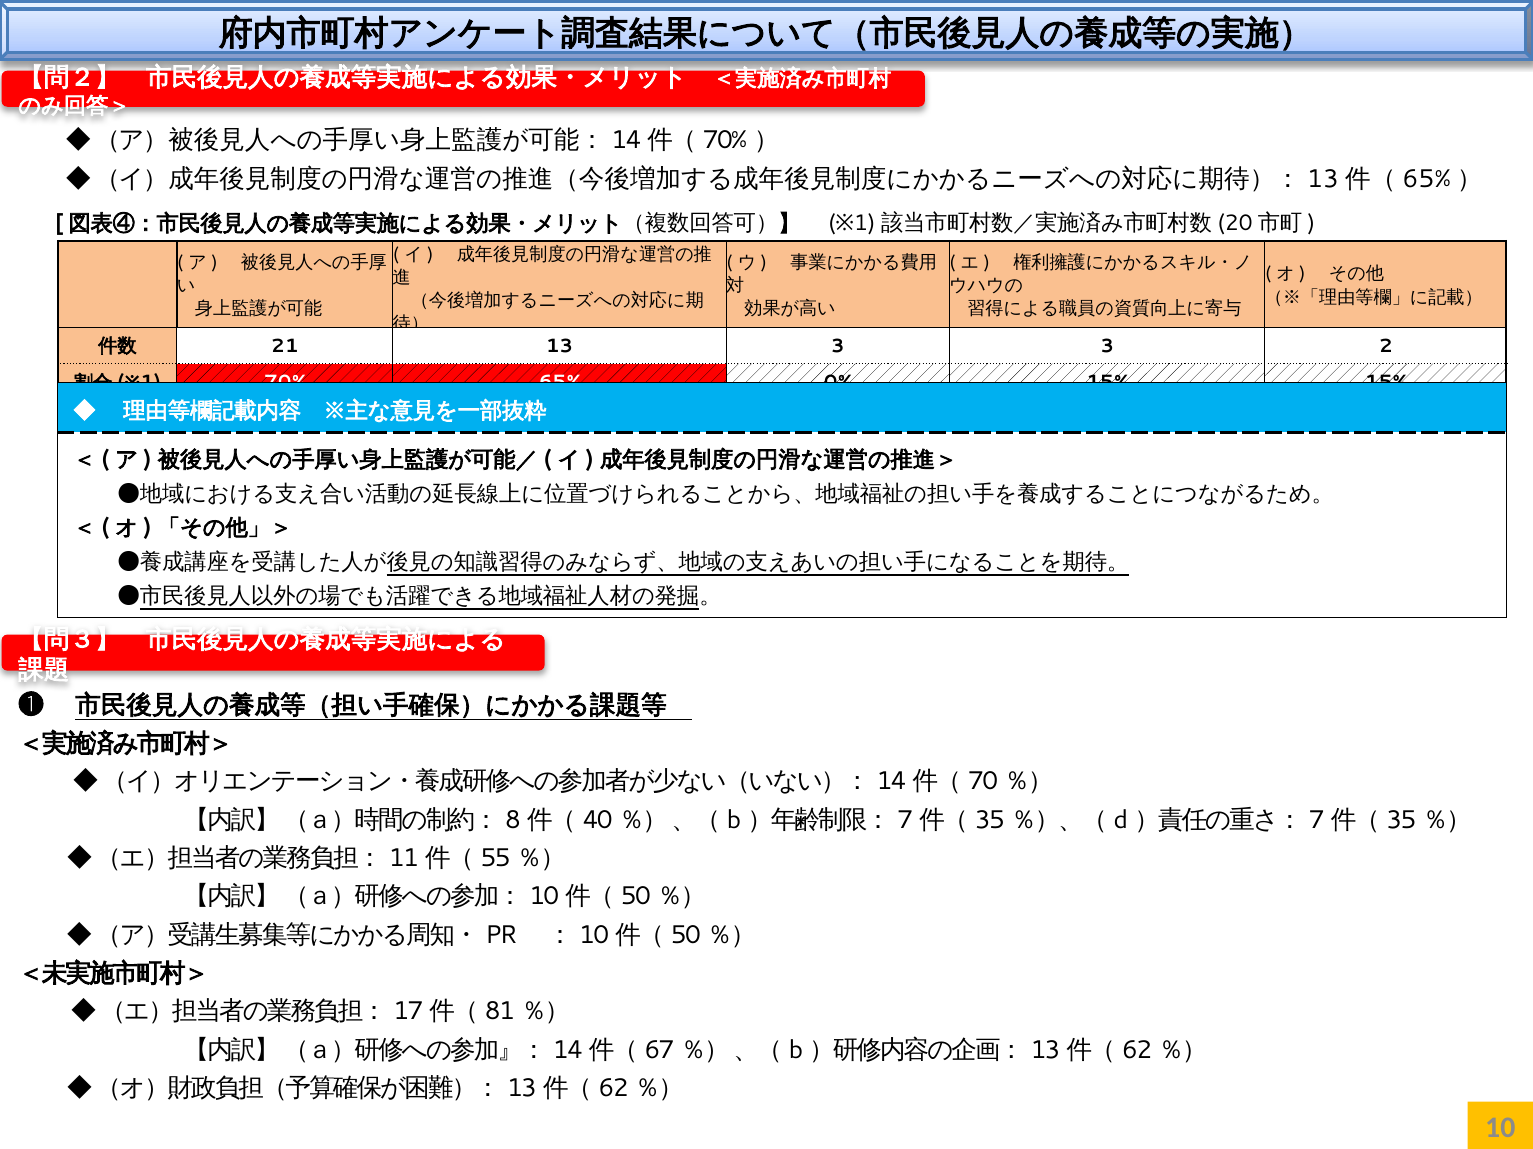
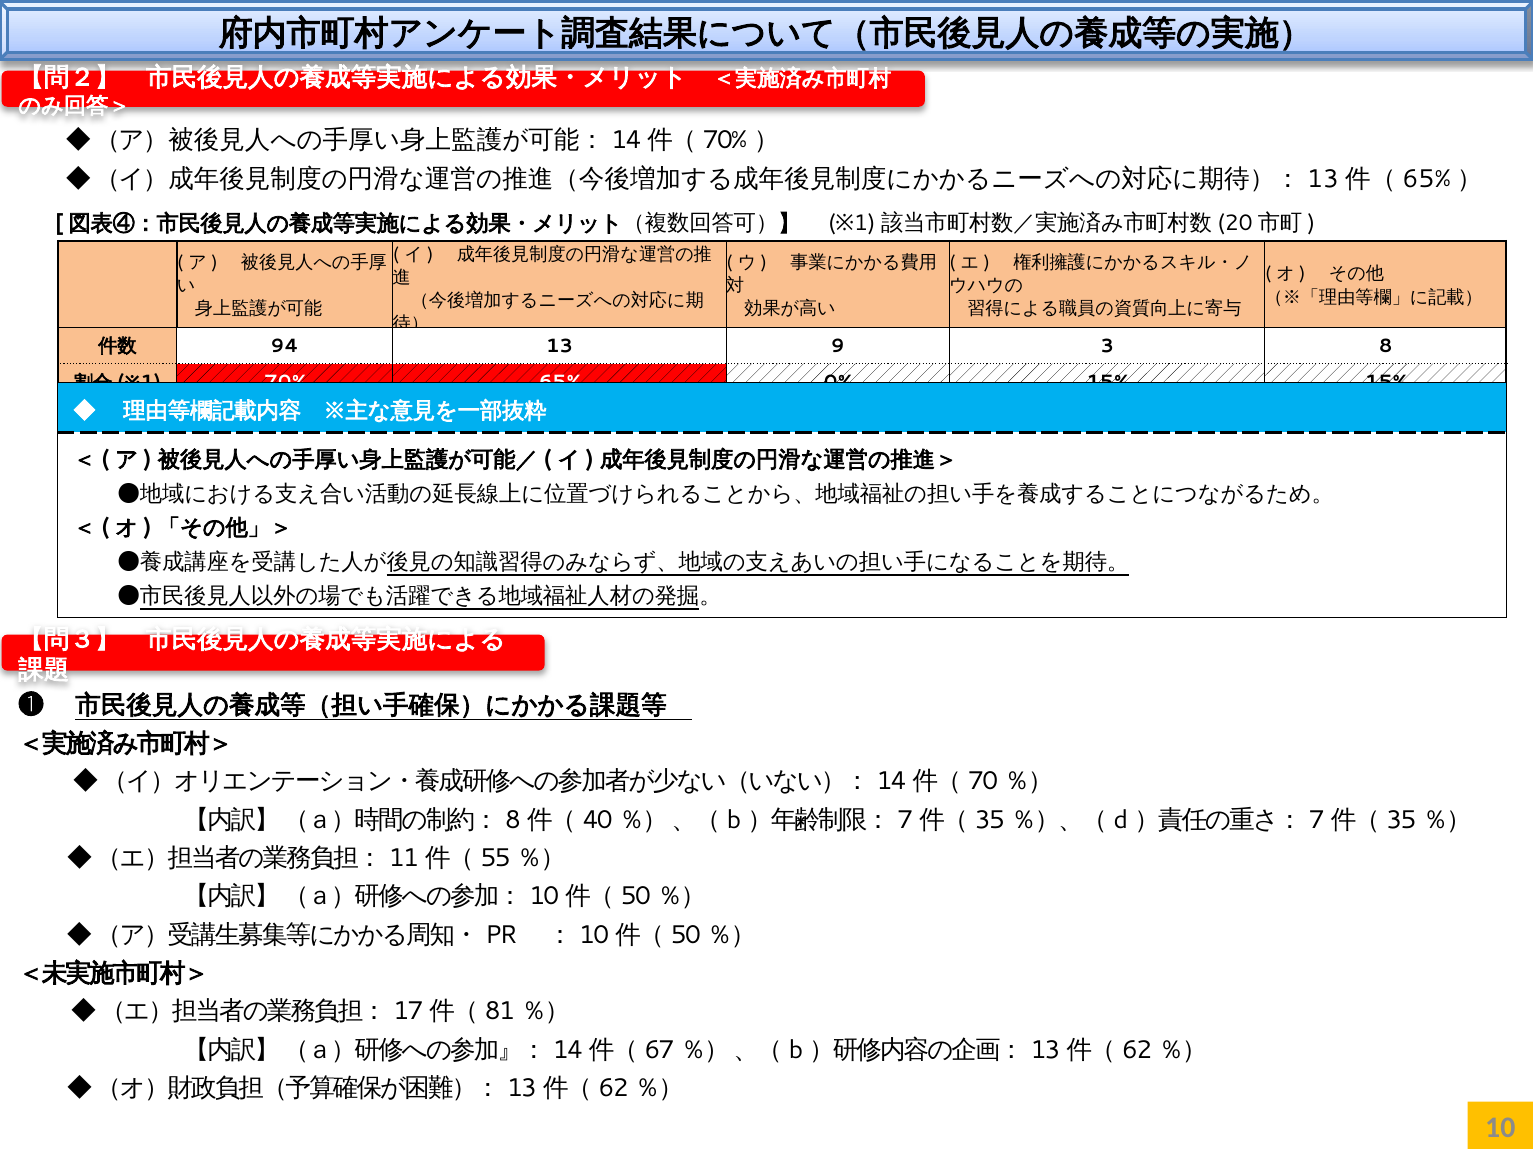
21: 21 -> 94
13 3: 3 -> 9
2: 2 -> 8
